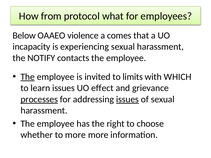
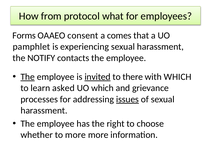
Below: Below -> Forms
violence: violence -> consent
incapacity: incapacity -> pamphlet
invited underline: none -> present
limits: limits -> there
learn issues: issues -> asked
UO effect: effect -> which
processes underline: present -> none
